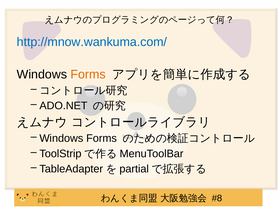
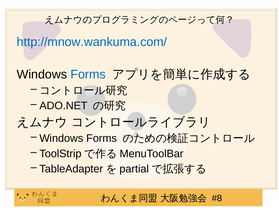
Forms at (88, 74) colour: orange -> blue
